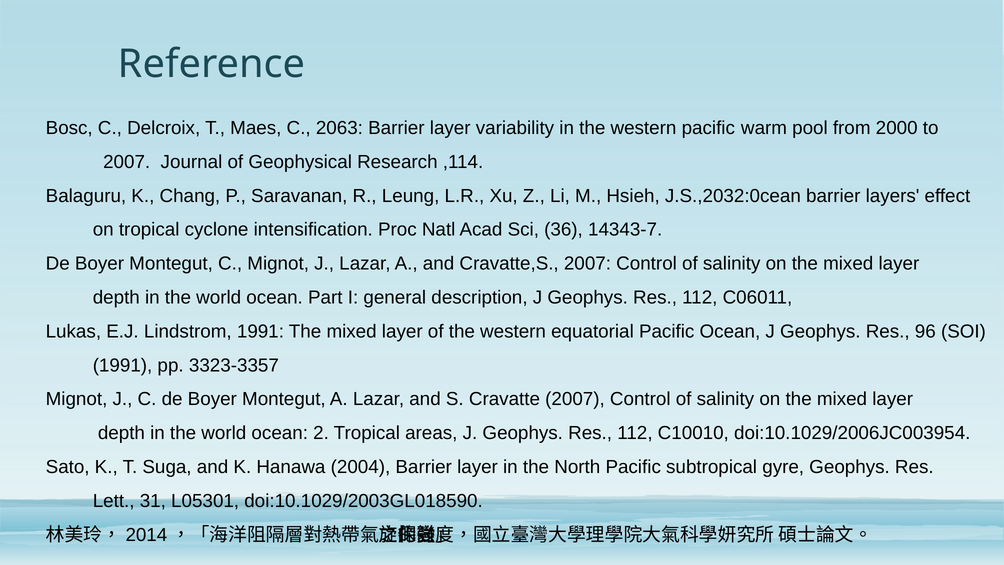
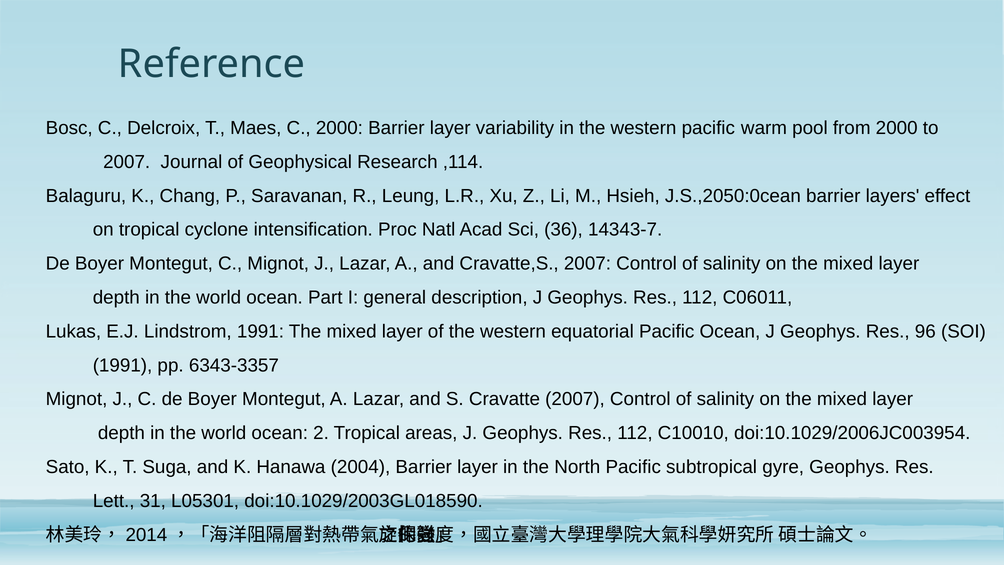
C 2063: 2063 -> 2000
J.S.,2032:0cean: J.S.,2032:0cean -> J.S.,2050:0cean
3323-3357: 3323-3357 -> 6343-3357
